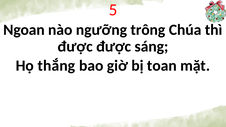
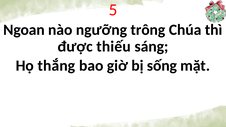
được được: được -> thiếu
toan: toan -> sống
